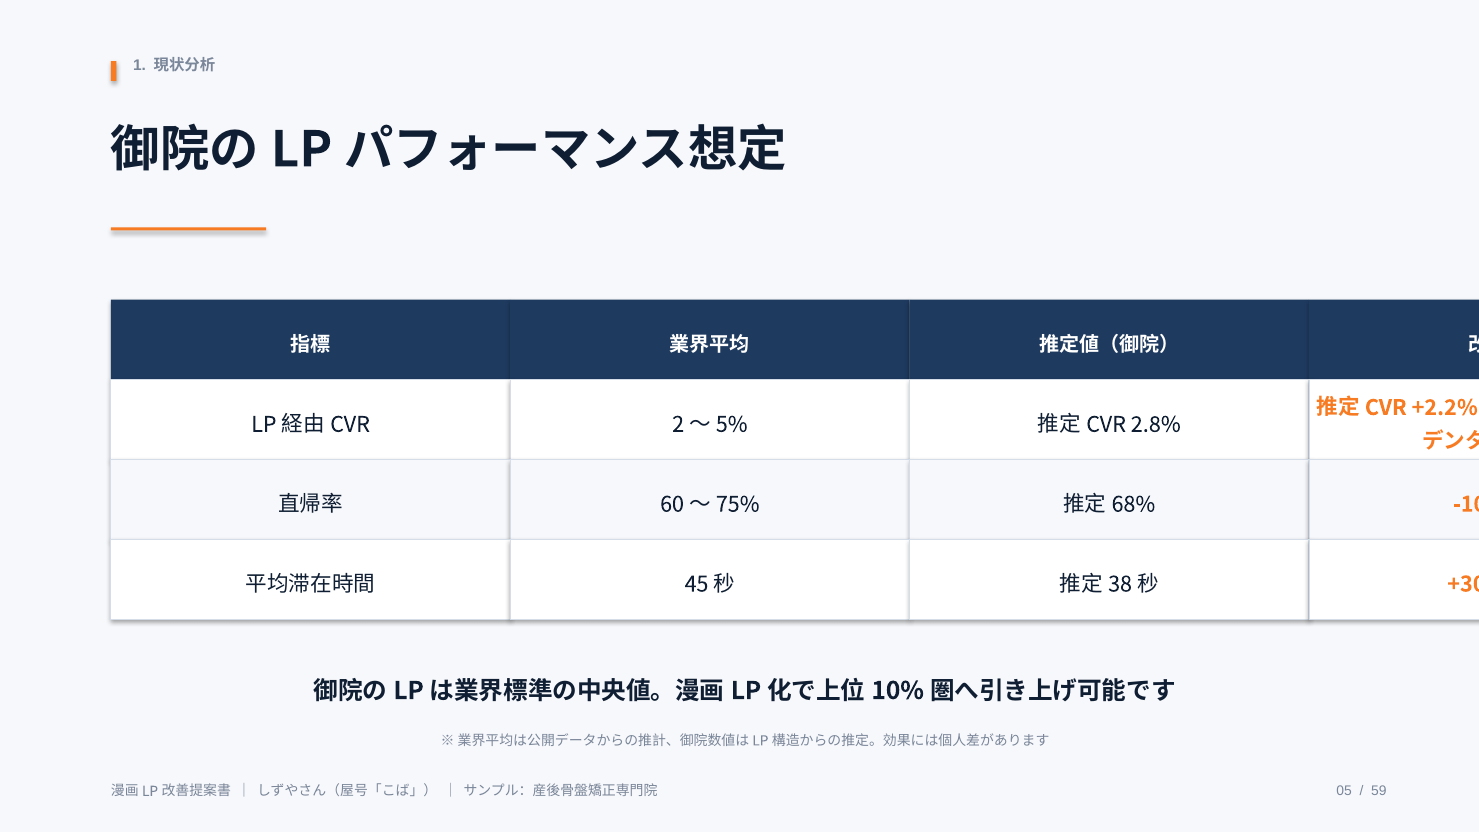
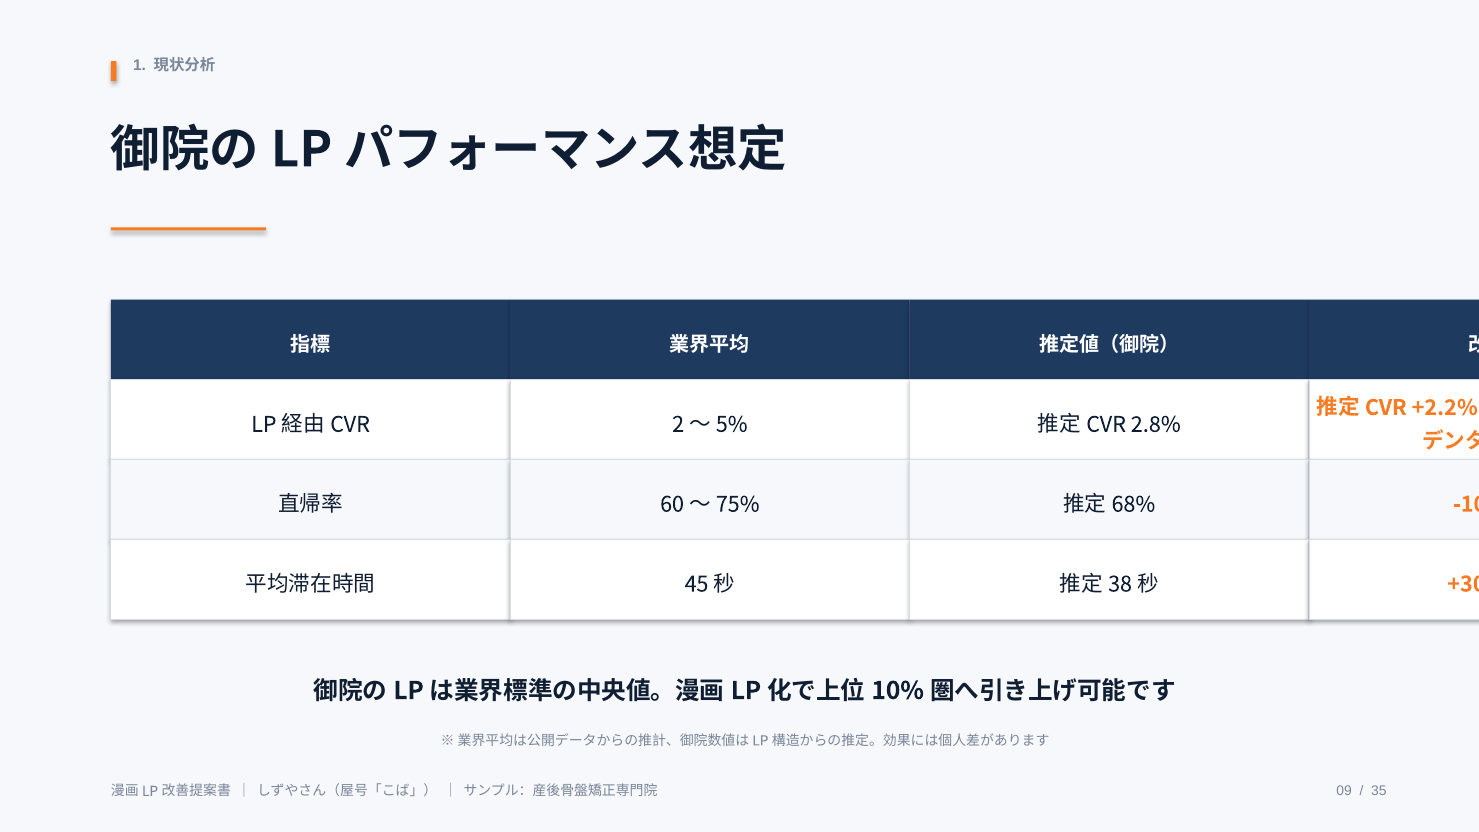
05: 05 -> 09
59: 59 -> 35
